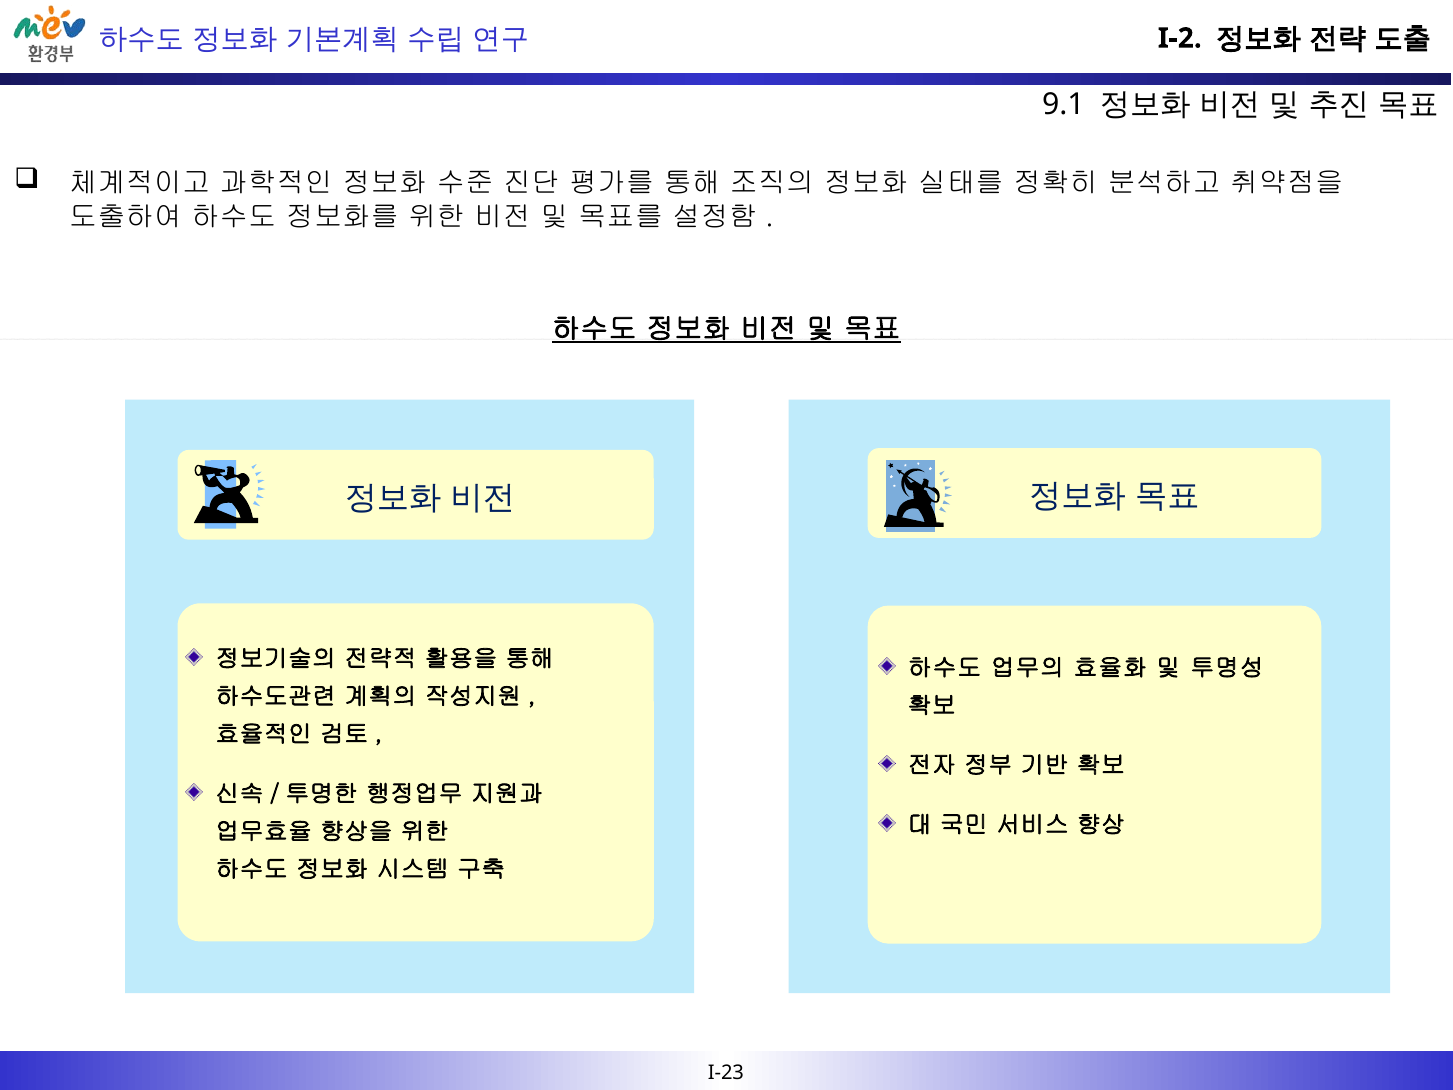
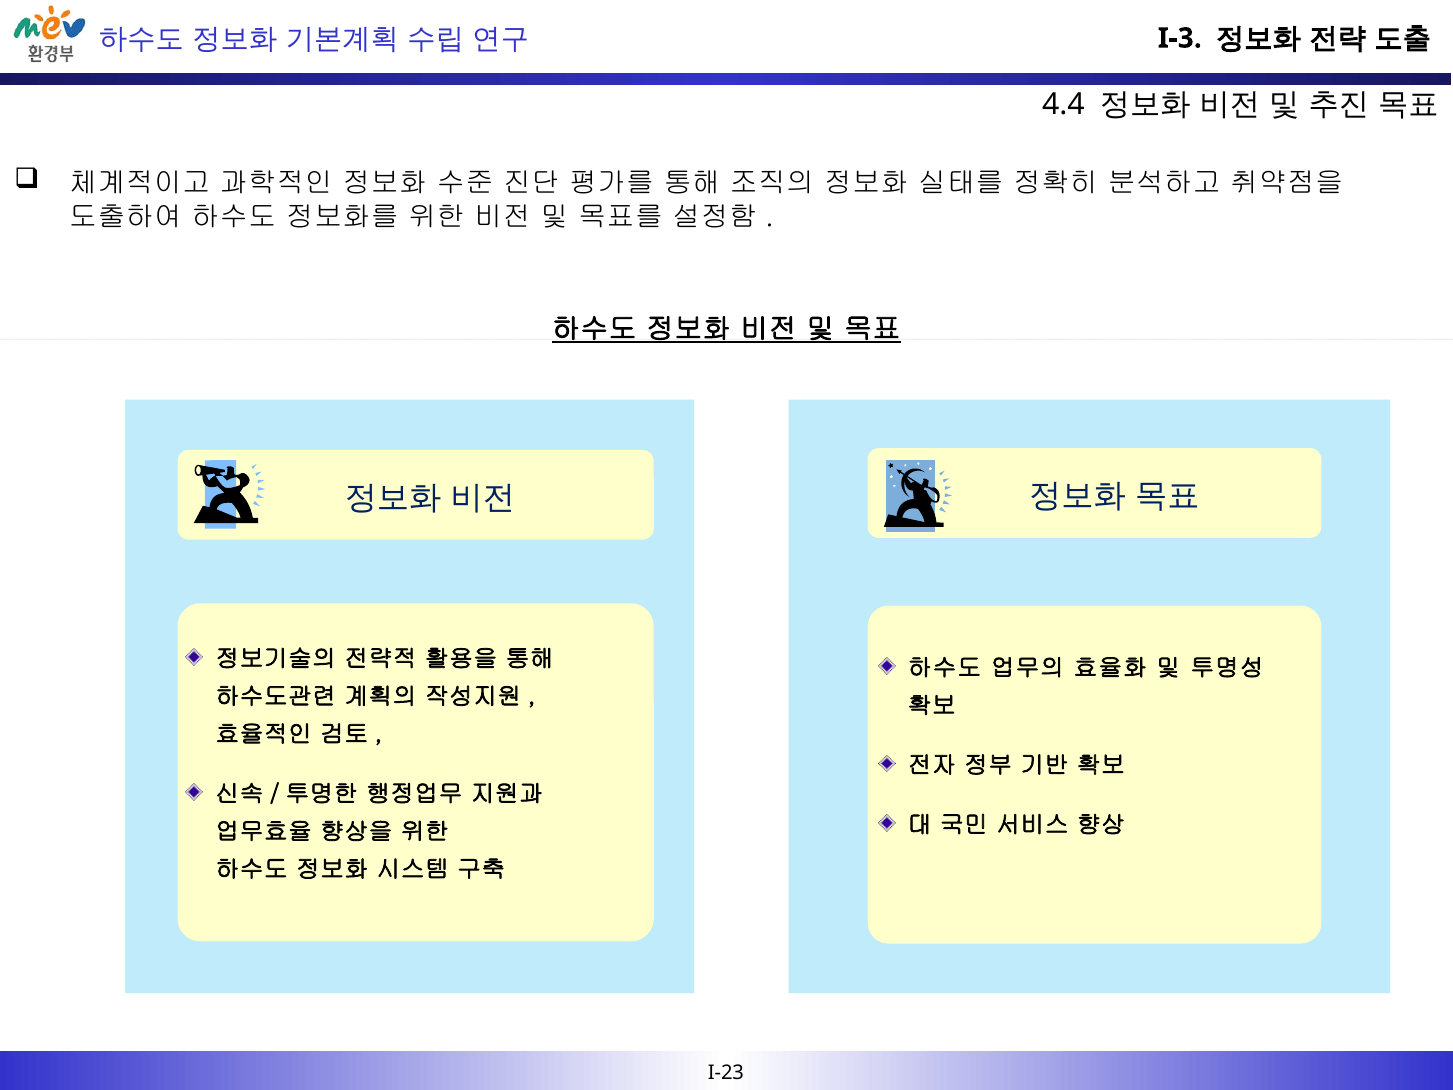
I-2: I-2 -> I-3
9.1: 9.1 -> 4.4
